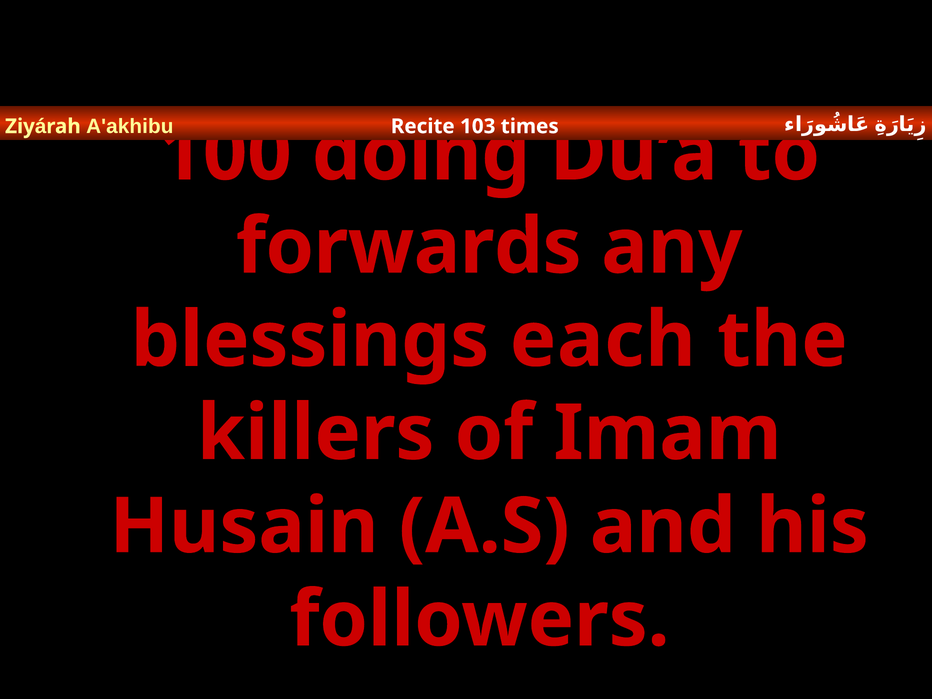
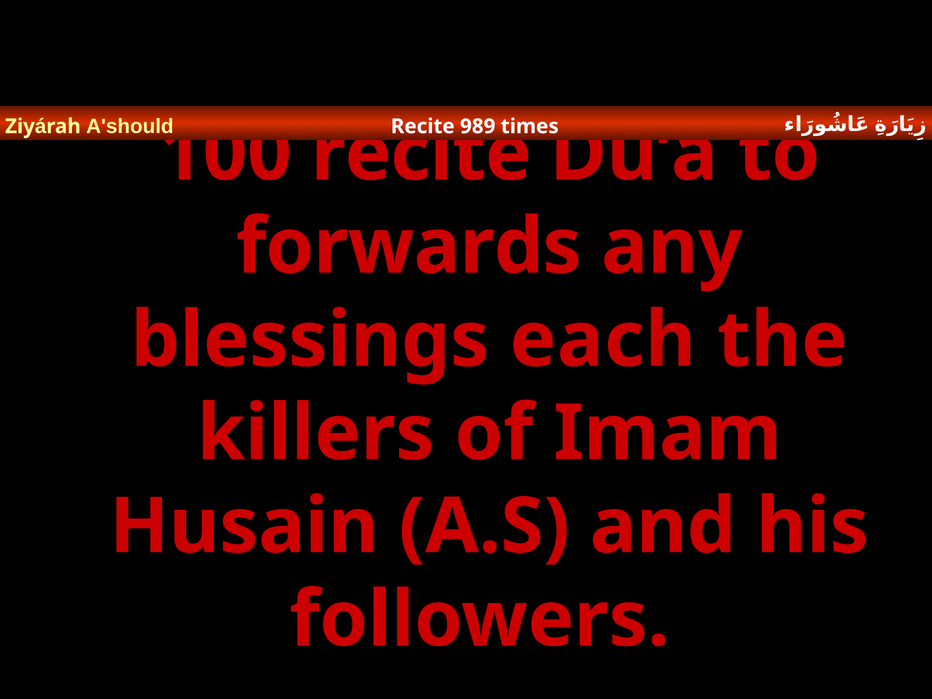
A'akhibu: A'akhibu -> A'should
103: 103 -> 989
100 doing: doing -> recite
